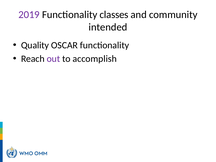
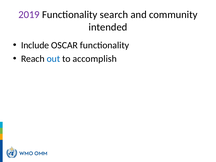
classes: classes -> search
Quality: Quality -> Include
out colour: purple -> blue
